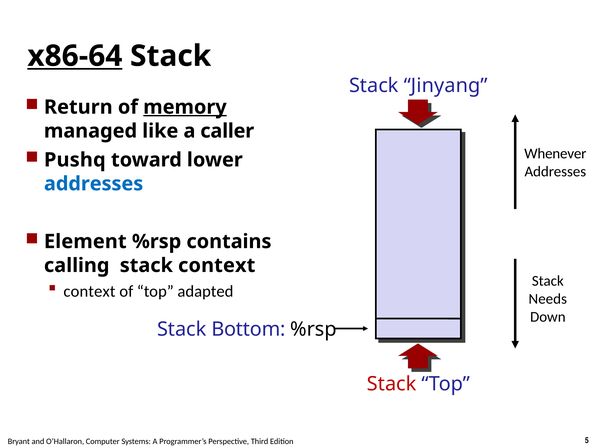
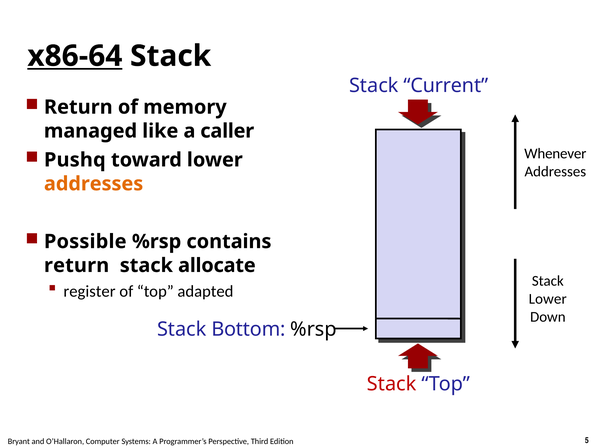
Jinyang: Jinyang -> Current
memory underline: present -> none
addresses at (94, 184) colour: blue -> orange
Element: Element -> Possible
calling at (77, 265): calling -> return
stack context: context -> allocate
context at (89, 291): context -> register
Needs at (548, 299): Needs -> Lower
